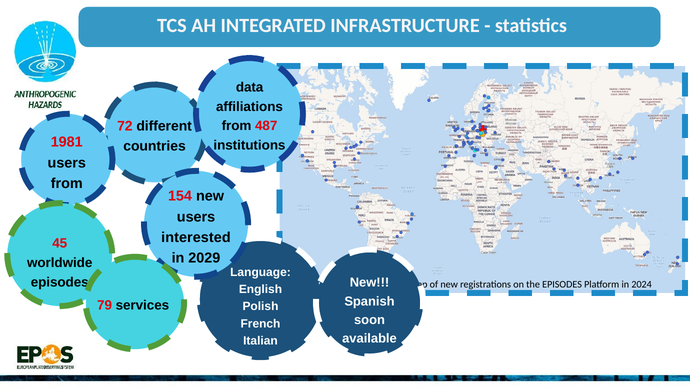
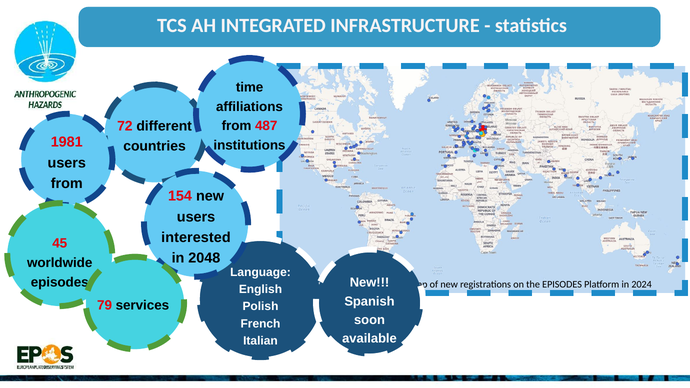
data: data -> time
2029: 2029 -> 2048
